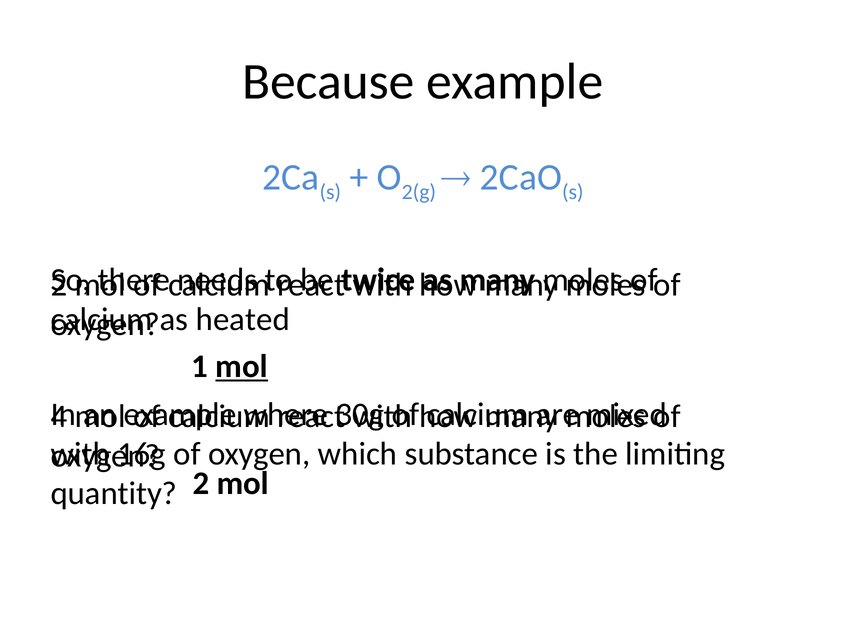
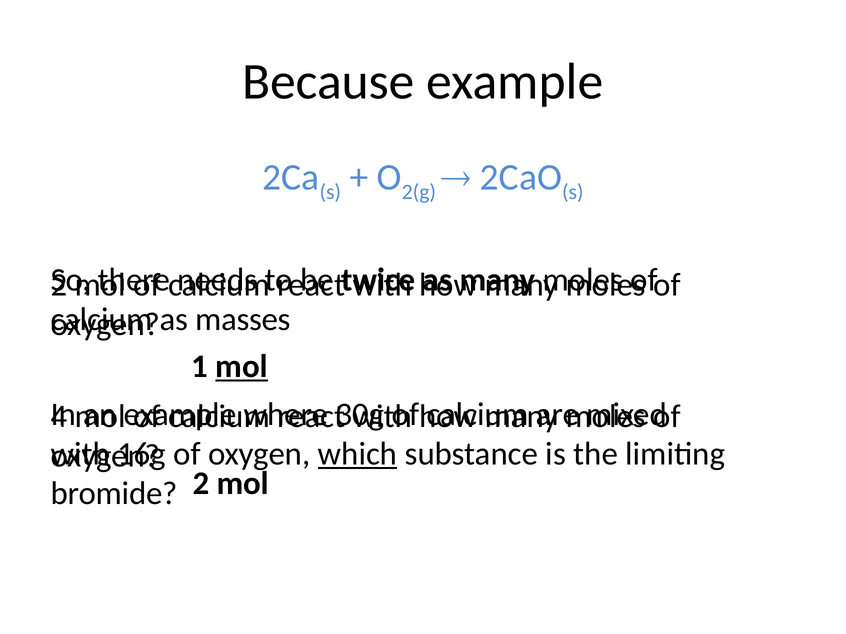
heated: heated -> masses
which underline: none -> present
quantity: quantity -> bromide
